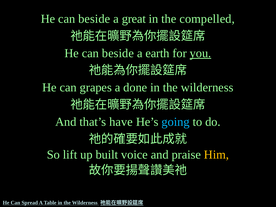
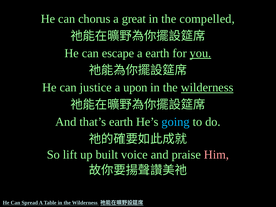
beside at (94, 19): beside -> chorus
beside at (118, 53): beside -> escape
grapes: grapes -> justice
done: done -> upon
wilderness at (207, 88) underline: none -> present
that’s have: have -> earth
Him colour: yellow -> pink
